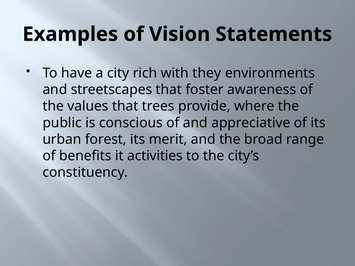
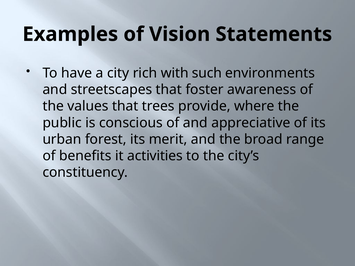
they: they -> such
